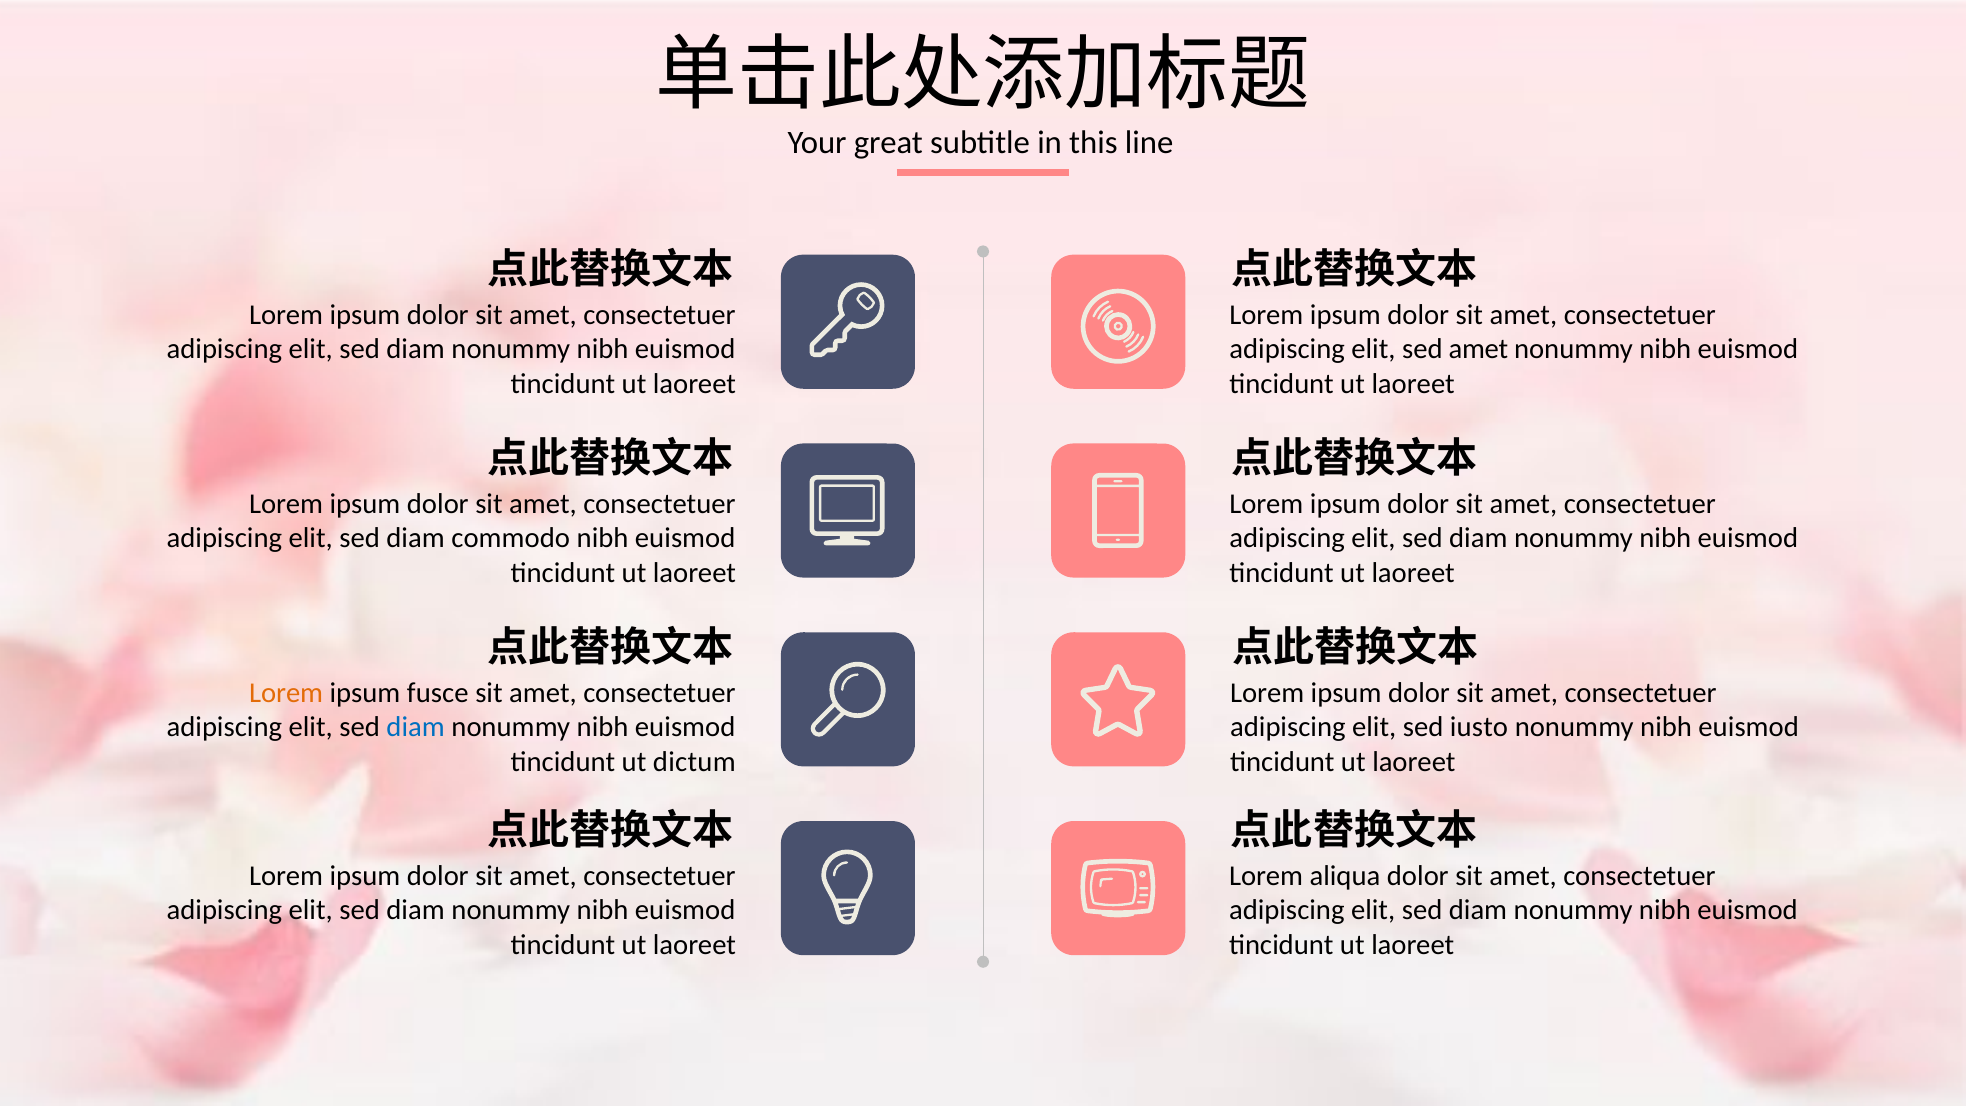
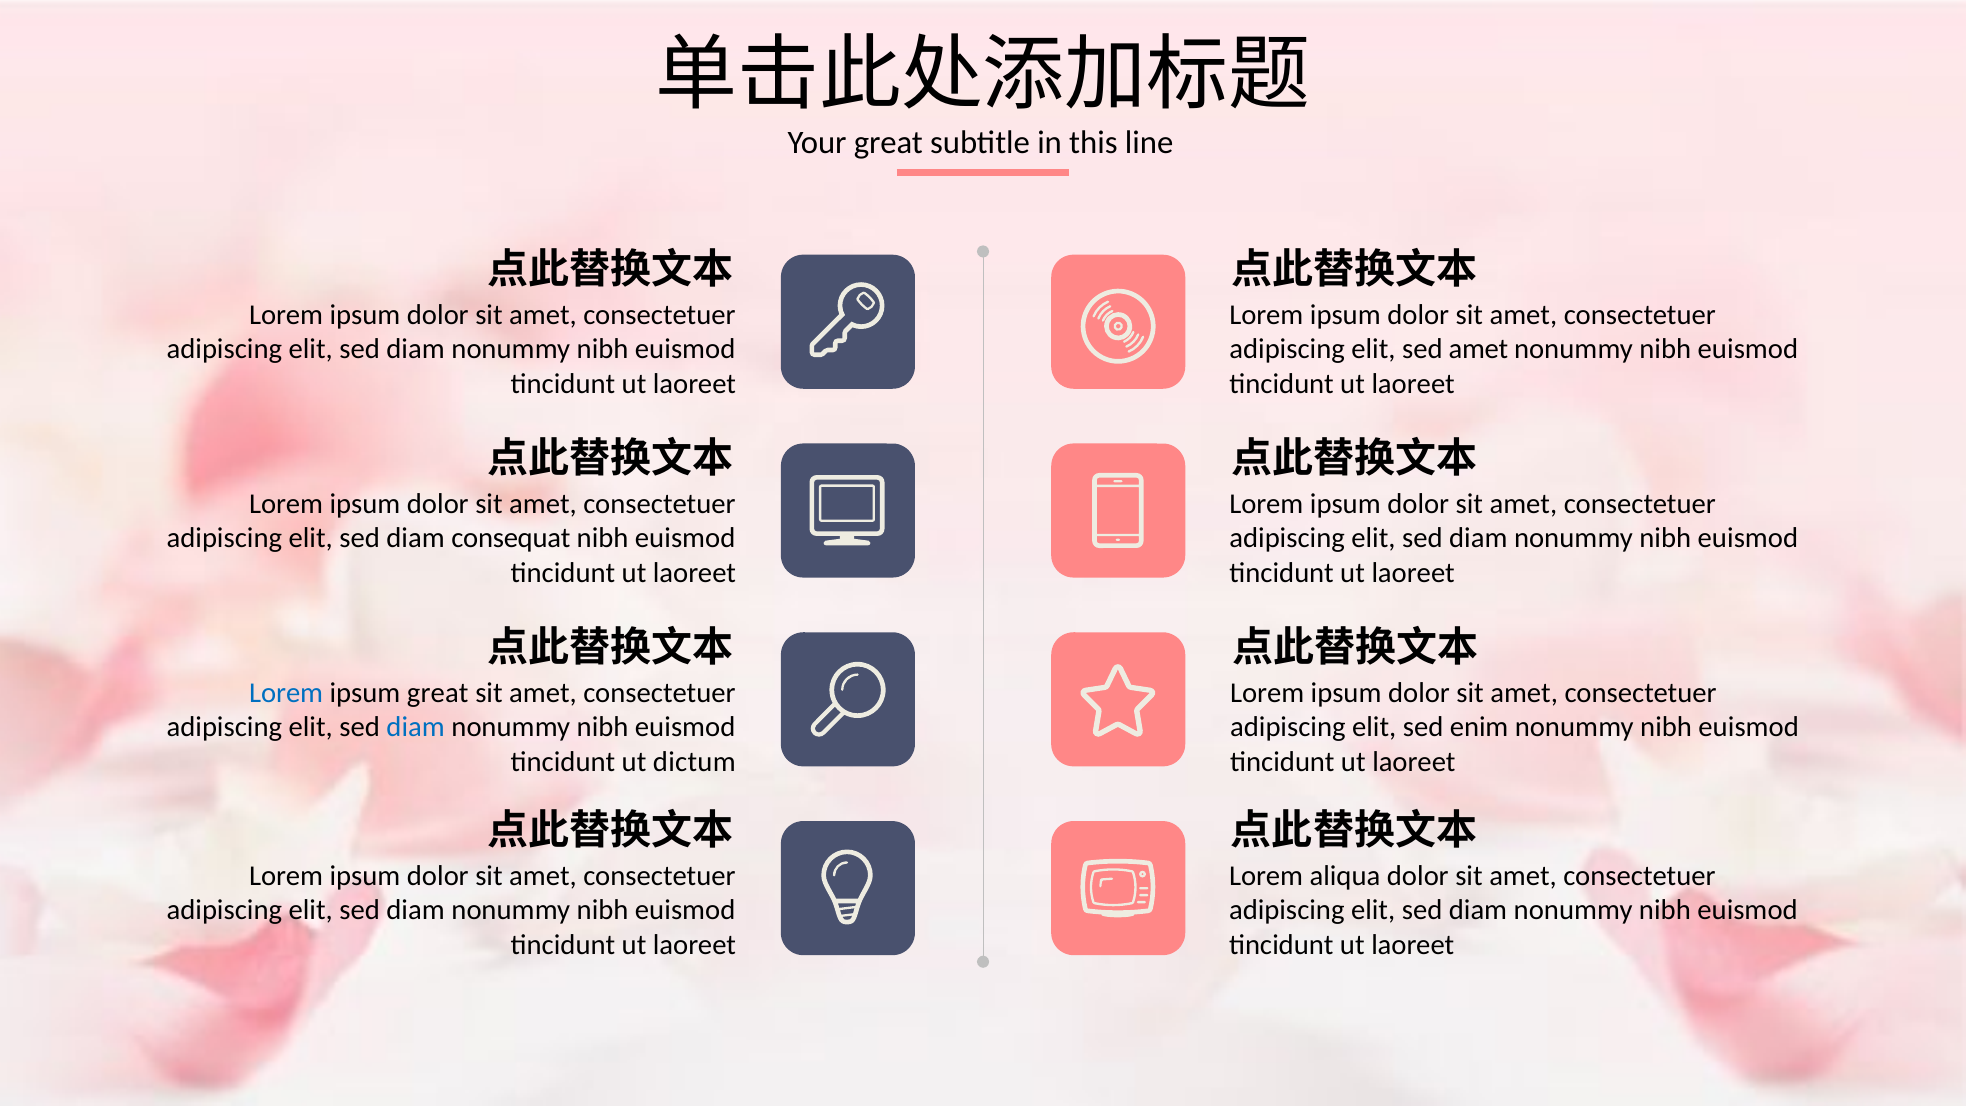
commodo: commodo -> consequat
Lorem at (286, 693) colour: orange -> blue
ipsum fusce: fusce -> great
iusto: iusto -> enim
